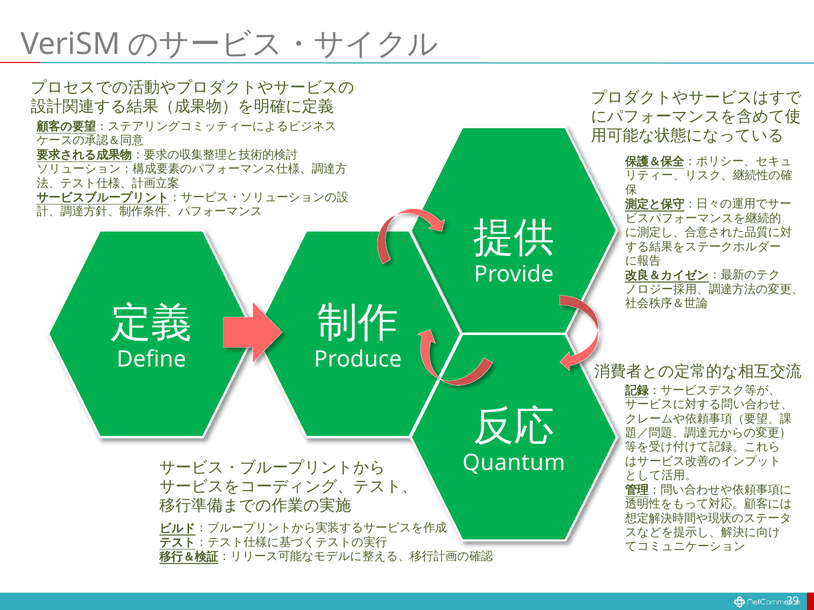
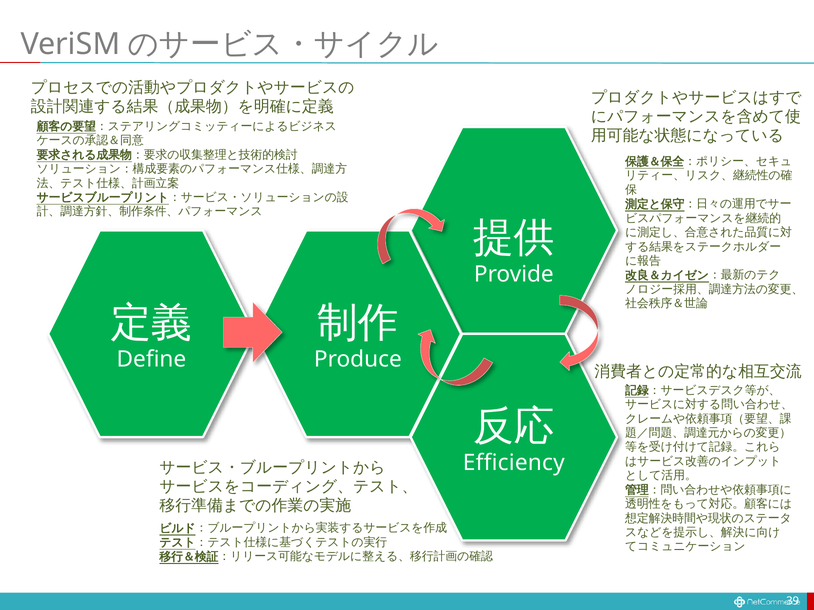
Quantum: Quantum -> Efficiency
